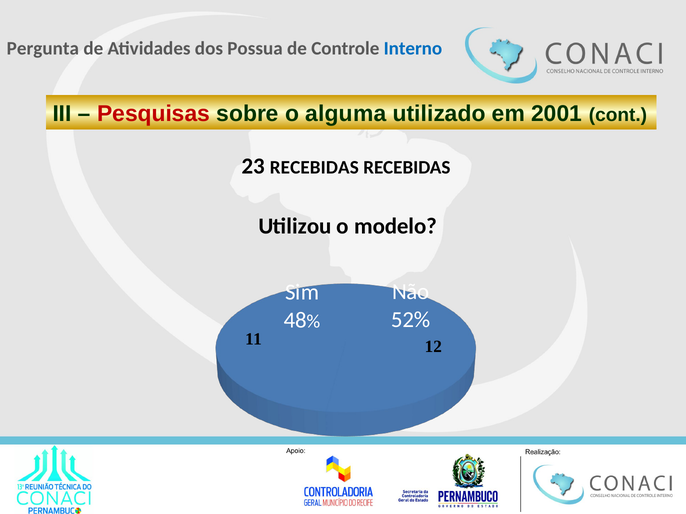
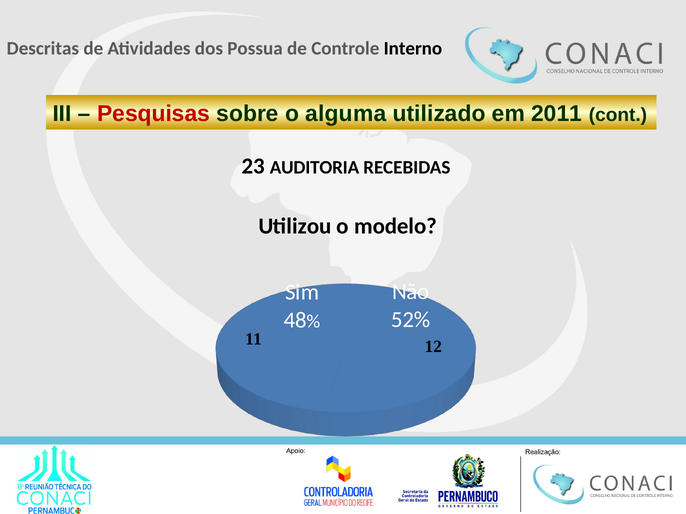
Pergunta: Pergunta -> Descritas
Interno colour: blue -> black
2001: 2001 -> 2011
23 RECEBIDAS: RECEBIDAS -> AUDITORIA
